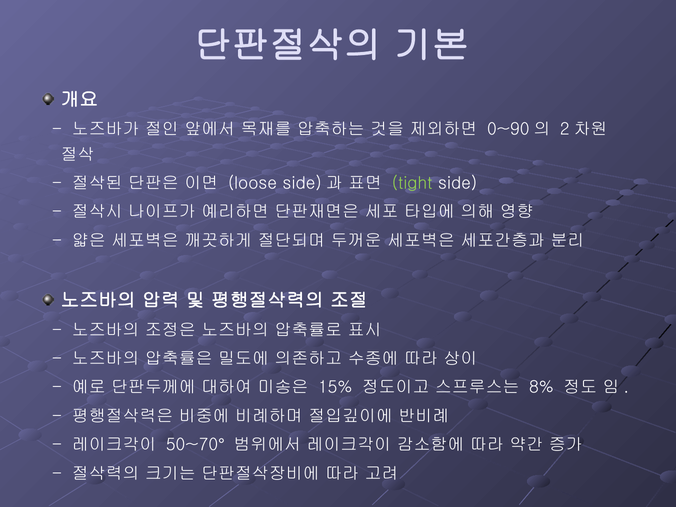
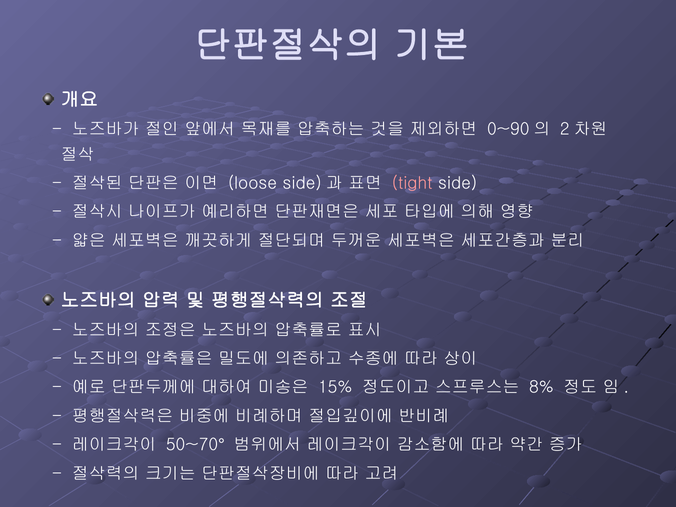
tight colour: light green -> pink
